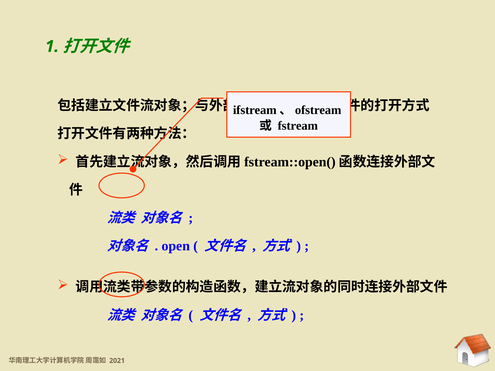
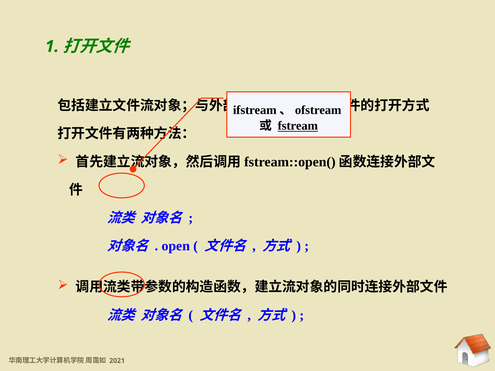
fstream underline: none -> present
